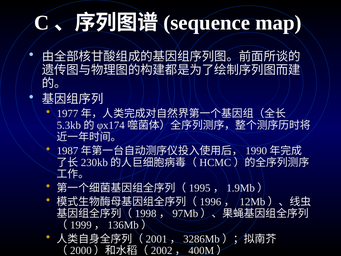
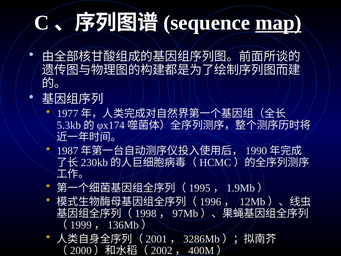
map underline: none -> present
